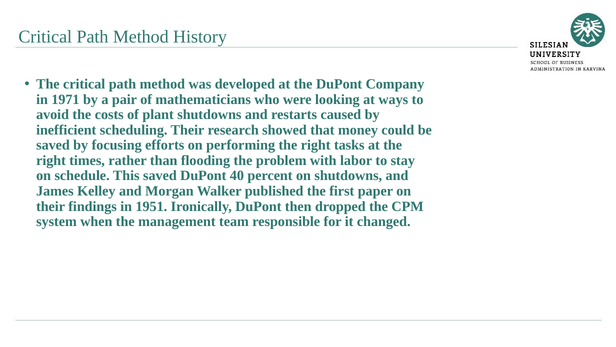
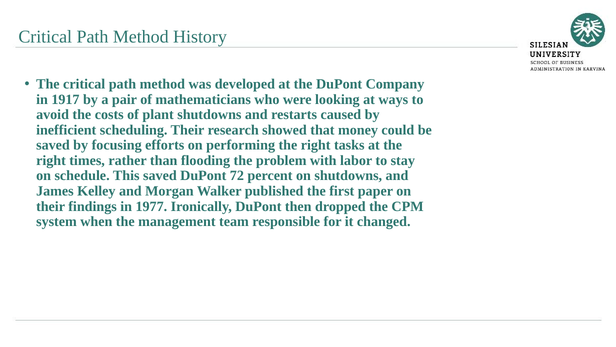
1971: 1971 -> 1917
40: 40 -> 72
1951: 1951 -> 1977
